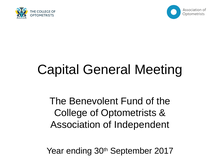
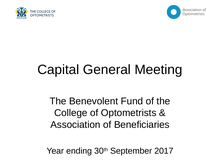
Independent: Independent -> Beneficiaries
